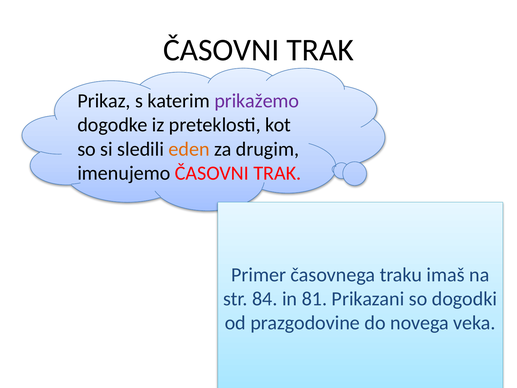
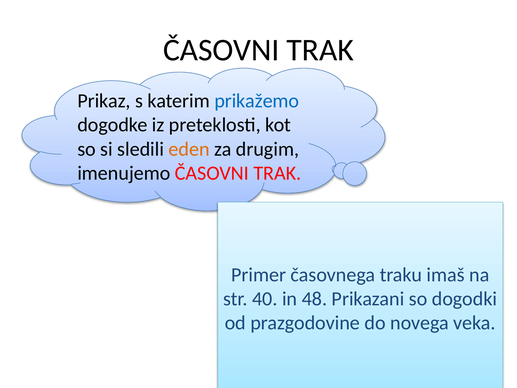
prikažemo colour: purple -> blue
84: 84 -> 40
81: 81 -> 48
